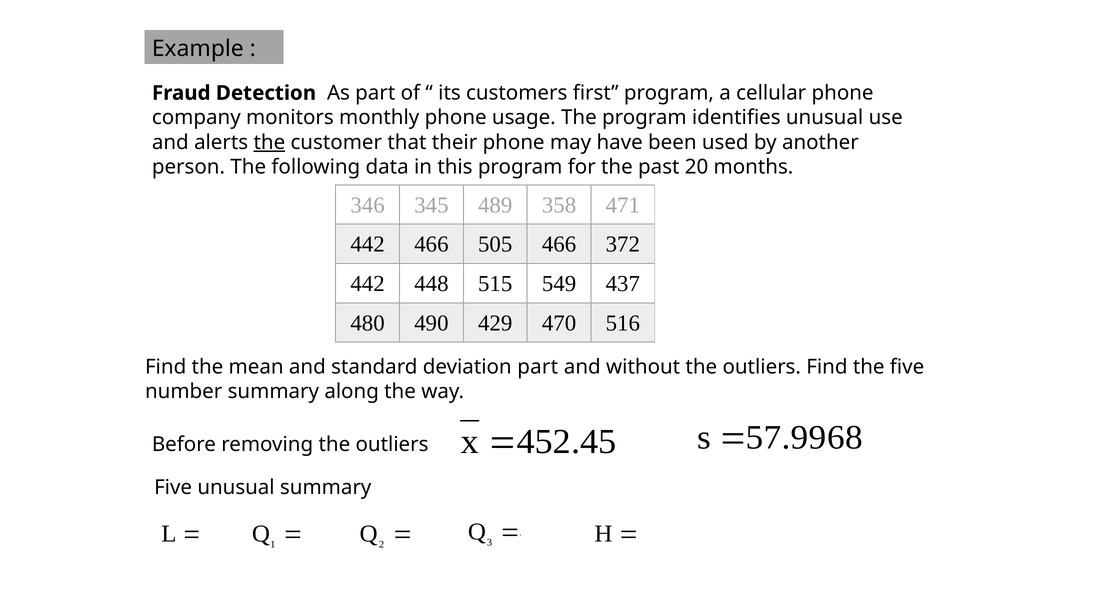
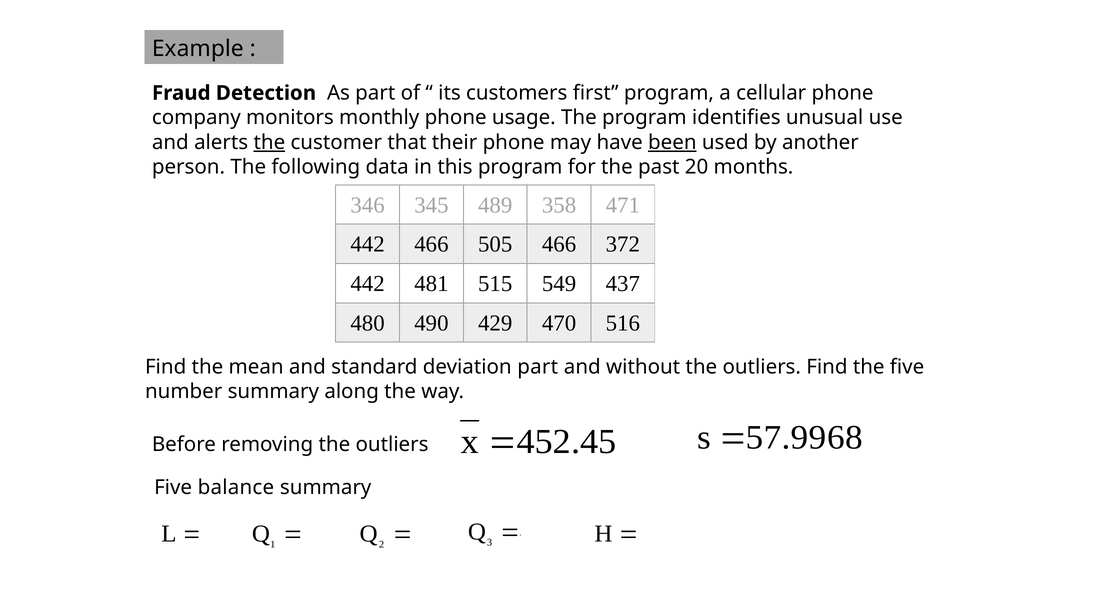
been underline: none -> present
448: 448 -> 481
Five unusual: unusual -> balance
